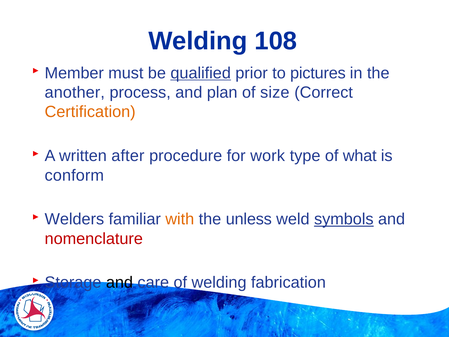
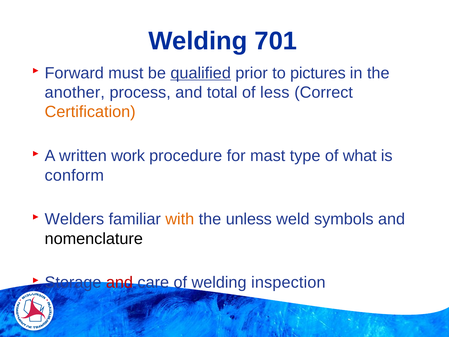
108: 108 -> 701
Member: Member -> Forward
plan: plan -> total
size: size -> less
after: after -> work
work: work -> mast
symbols underline: present -> none
nomenclature colour: red -> black
and at (119, 282) colour: black -> red
fabrication: fabrication -> inspection
